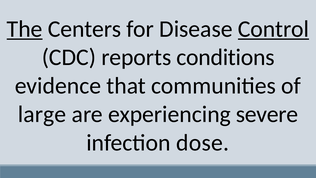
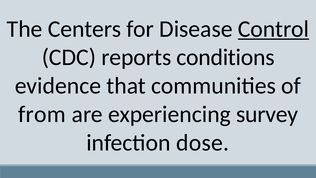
The underline: present -> none
large: large -> from
severe: severe -> survey
